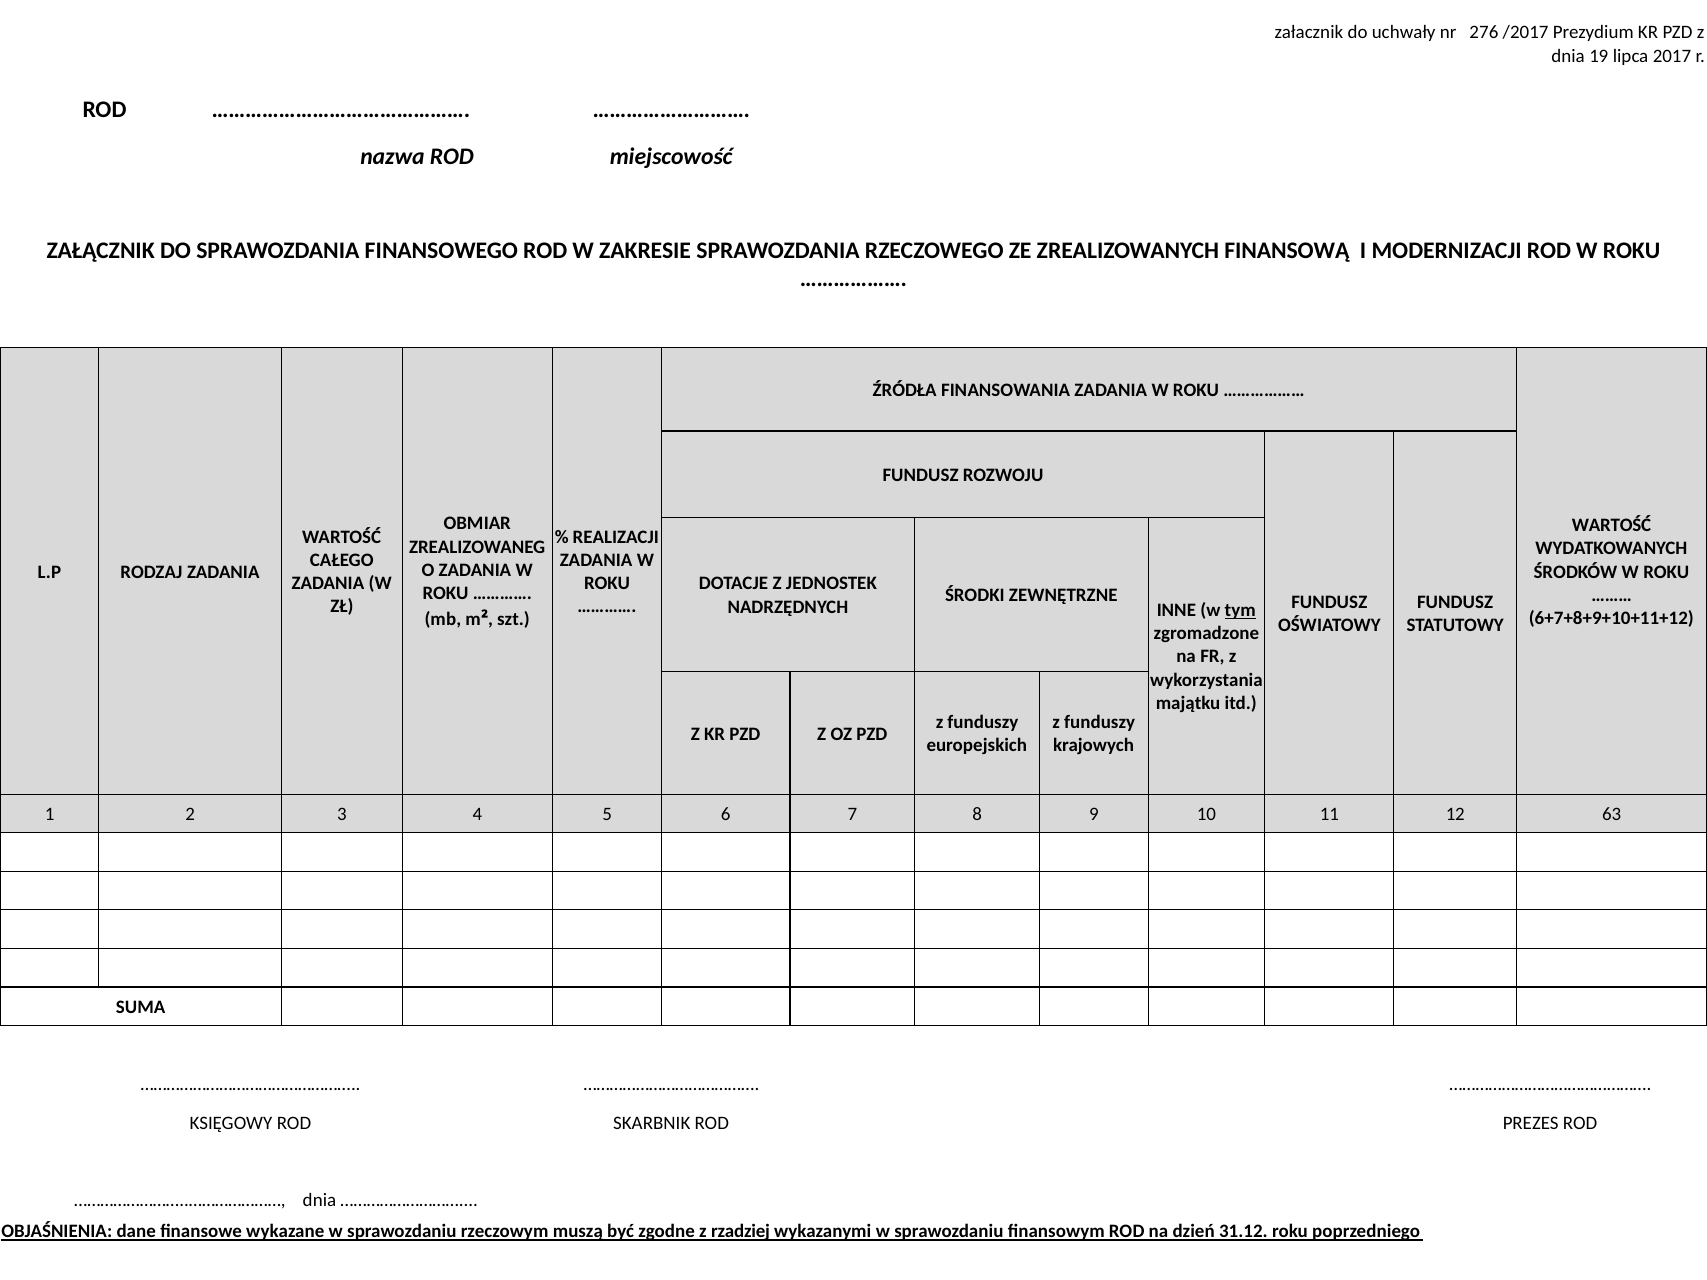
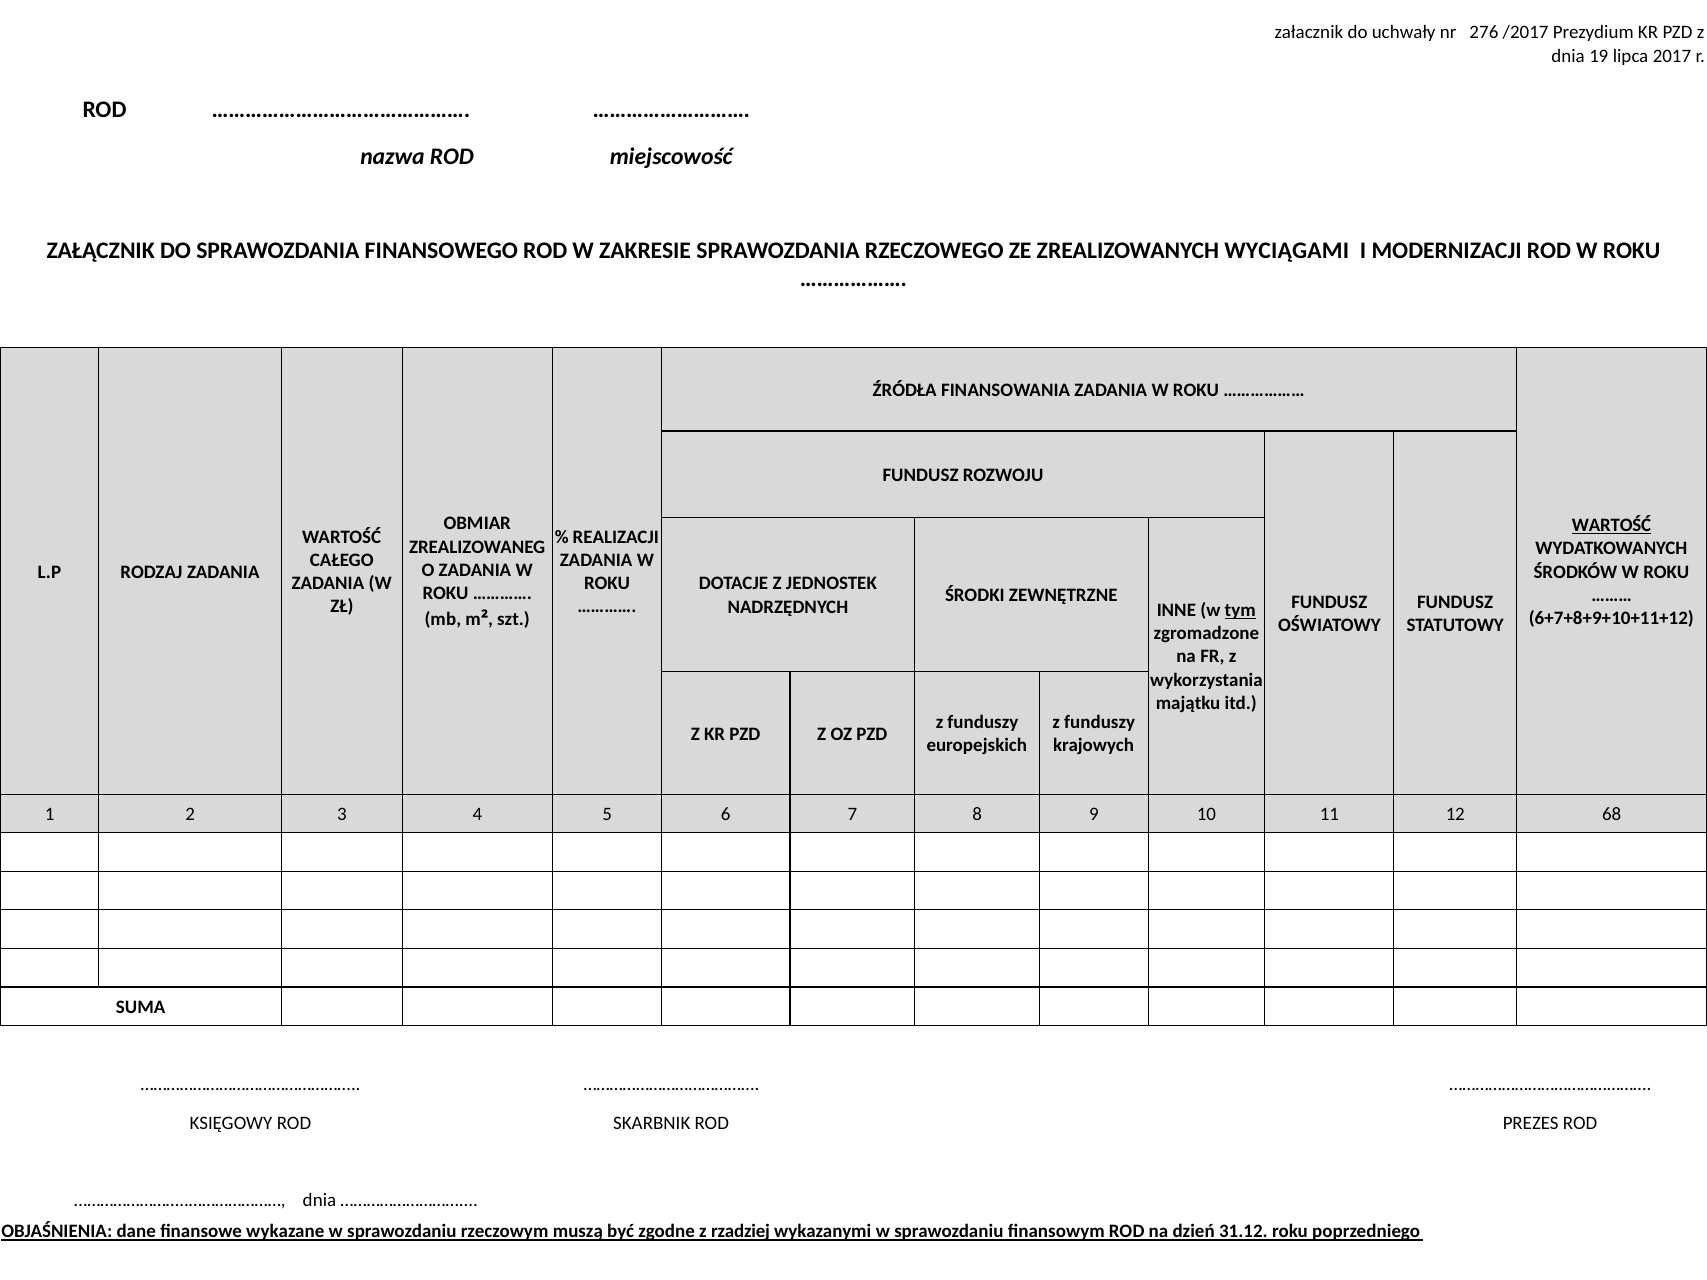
FINANSOWĄ: FINANSOWĄ -> WYCIĄGAMI
WARTOŚĆ at (1612, 525) underline: none -> present
63: 63 -> 68
